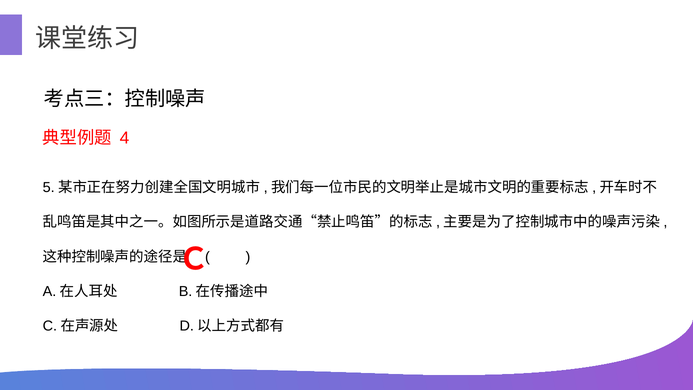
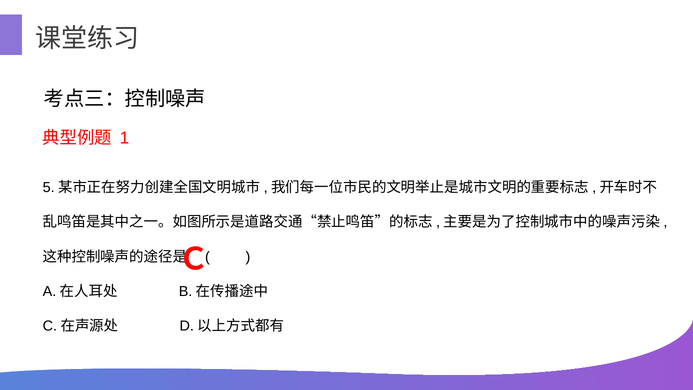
4: 4 -> 1
